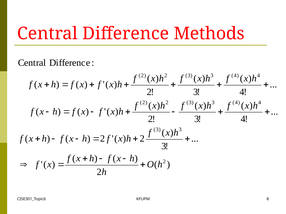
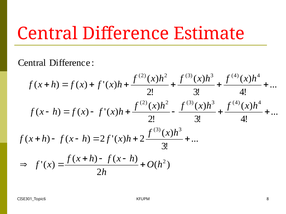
Methods: Methods -> Estimate
